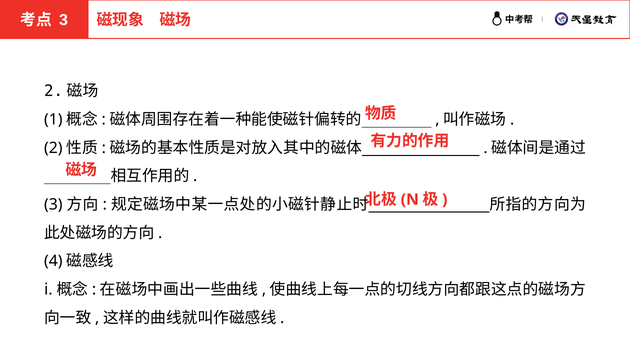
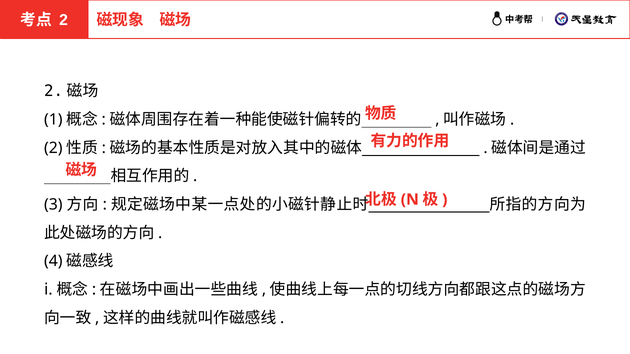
3 at (64, 20): 3 -> 2
